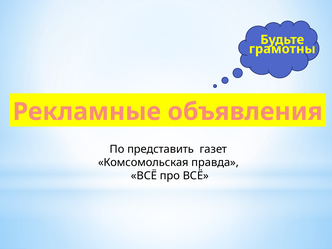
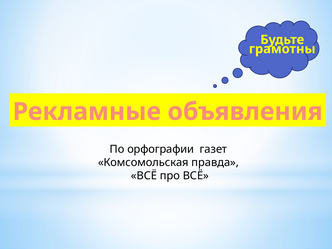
представить: представить -> орфографии
